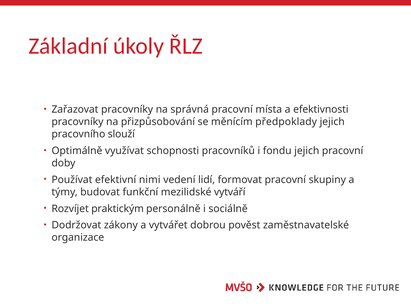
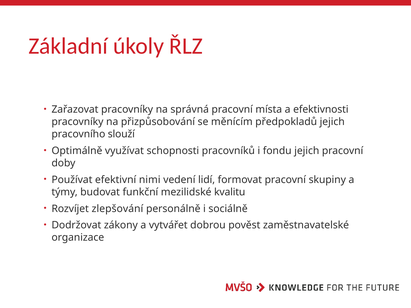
předpoklady: předpoklady -> předpokladů
vytváří: vytváří -> kvalitu
praktickým: praktickým -> zlepšování
